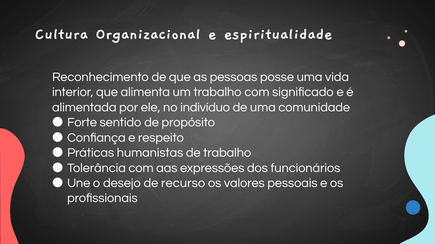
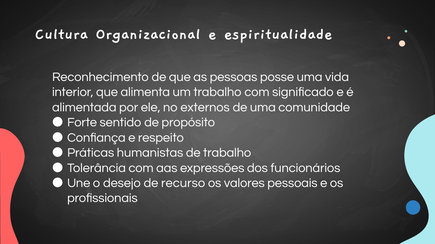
indivíduo: indivíduo -> externos
